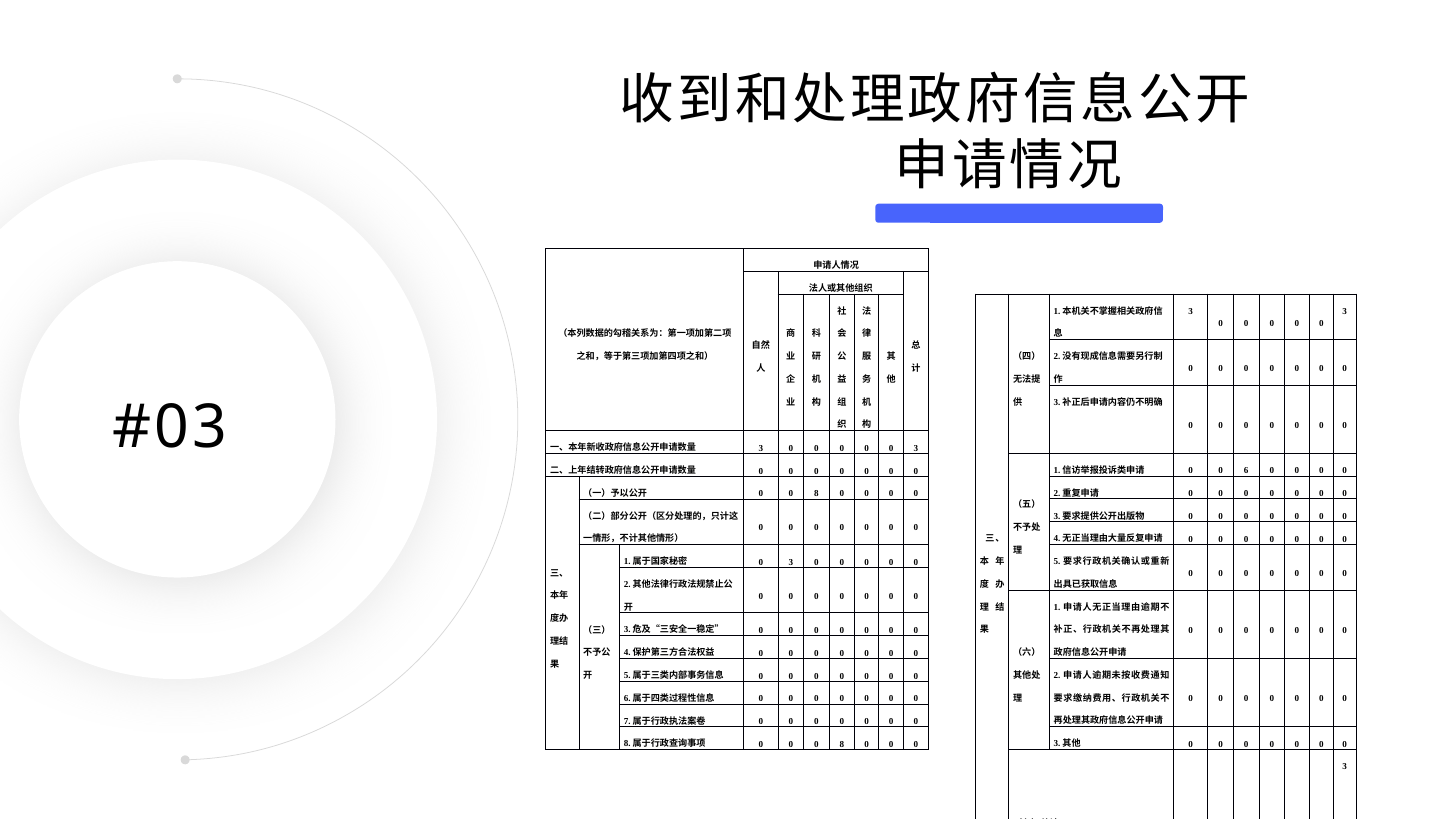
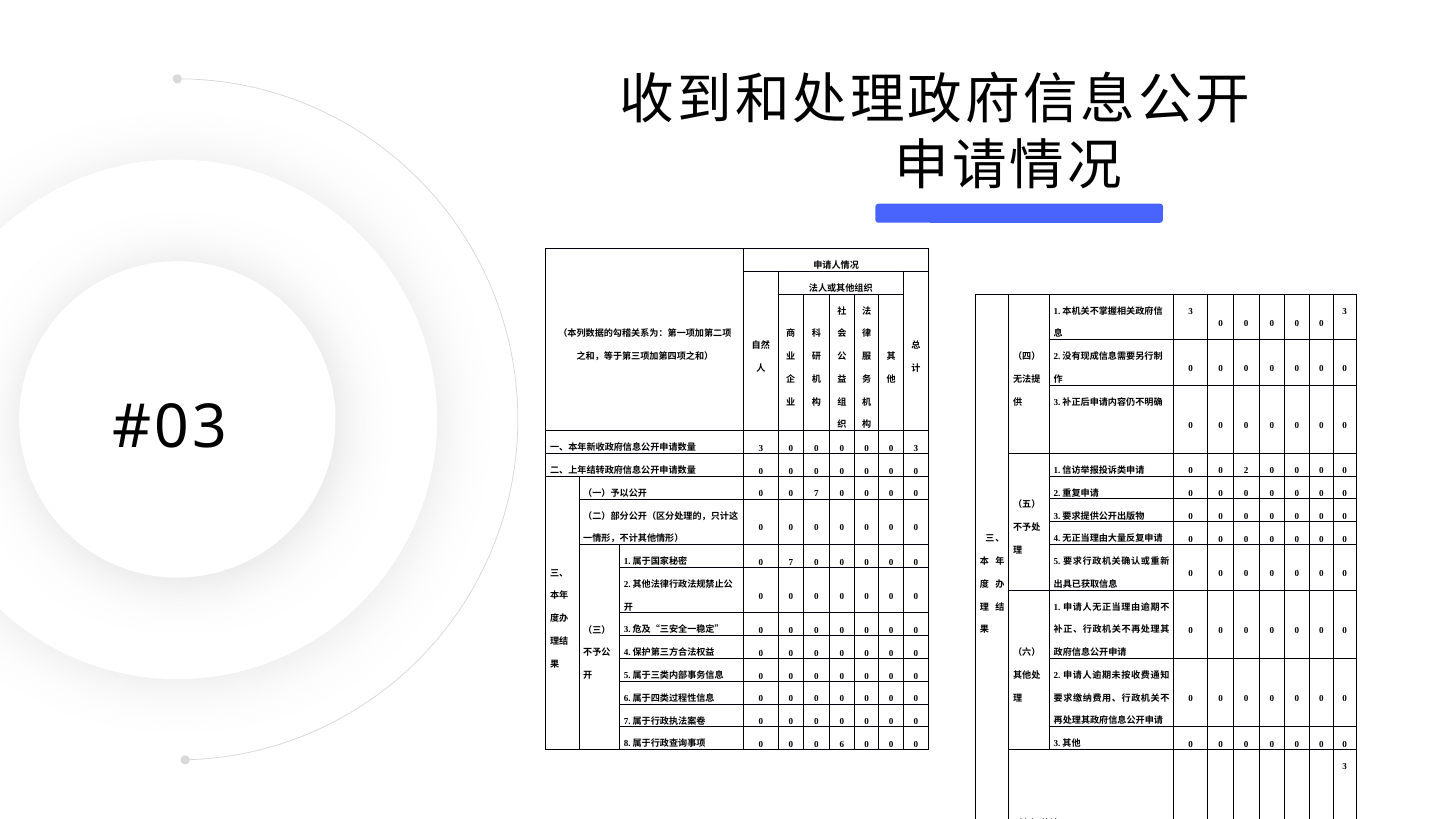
6 at (1246, 471): 6 -> 2
8 at (816, 494): 8 -> 7
3 at (791, 562): 3 -> 7
0 0 0 8: 8 -> 6
